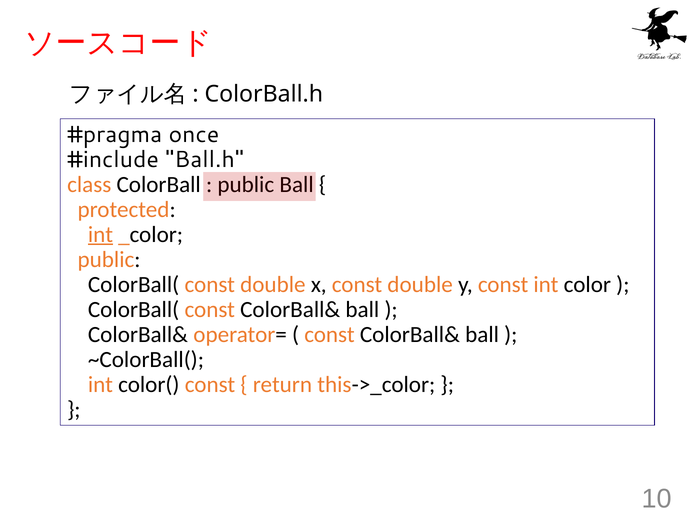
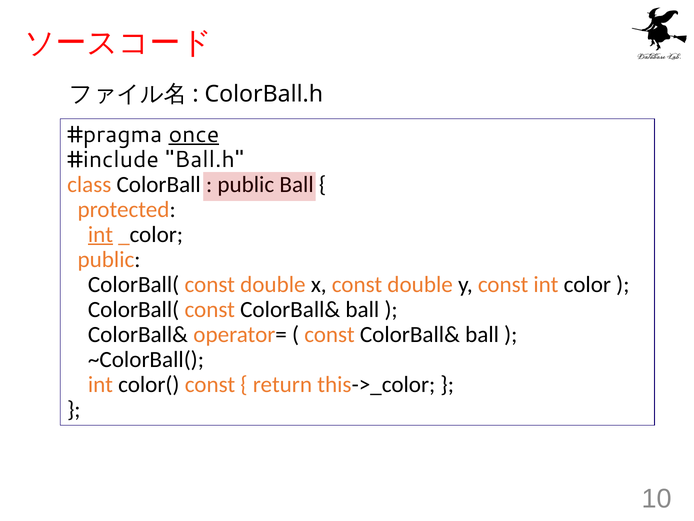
once underline: none -> present
